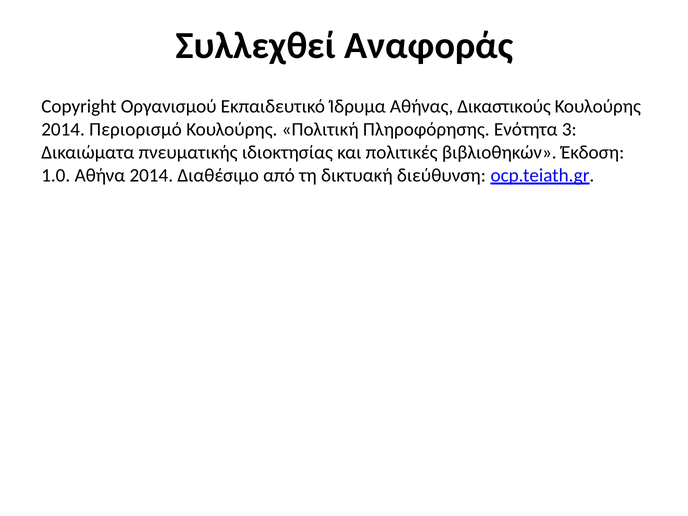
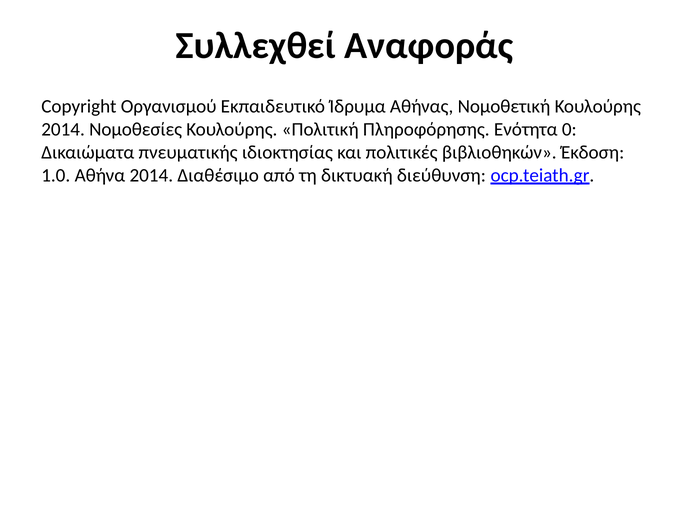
Δικαστικούς: Δικαστικούς -> Νομοθετική
Περιορισμό: Περιορισμό -> Νομοθεσίες
3: 3 -> 0
